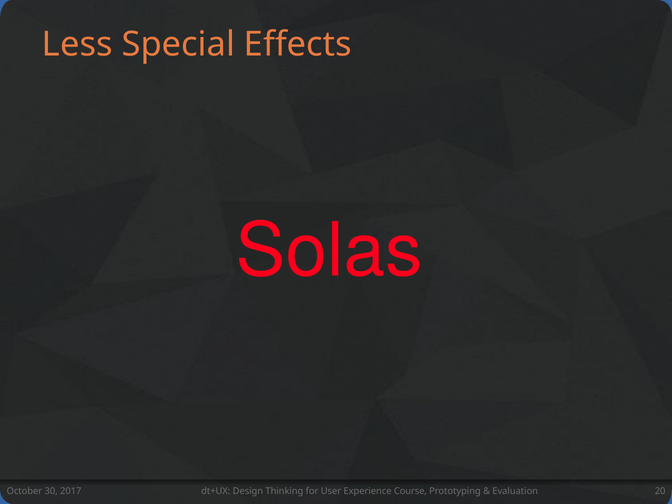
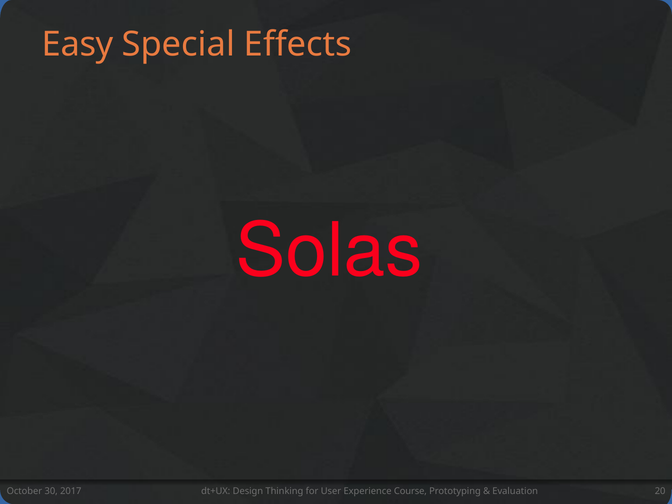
Less: Less -> Easy
